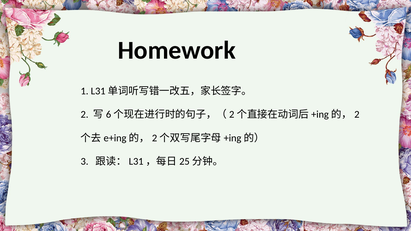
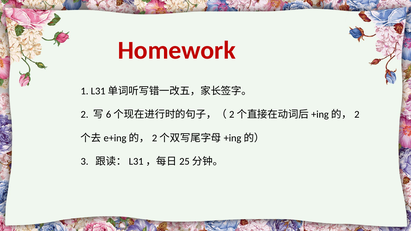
Homework colour: black -> red
